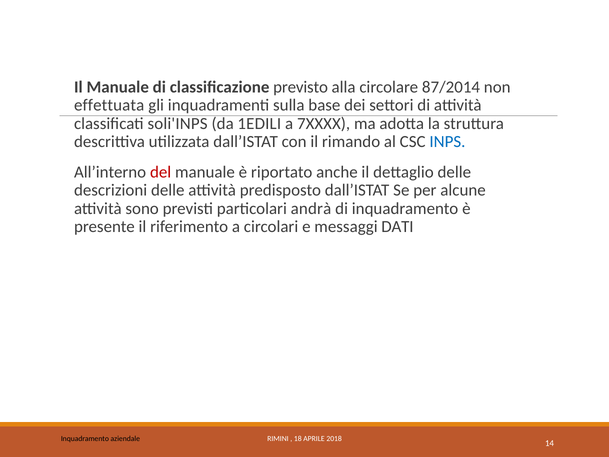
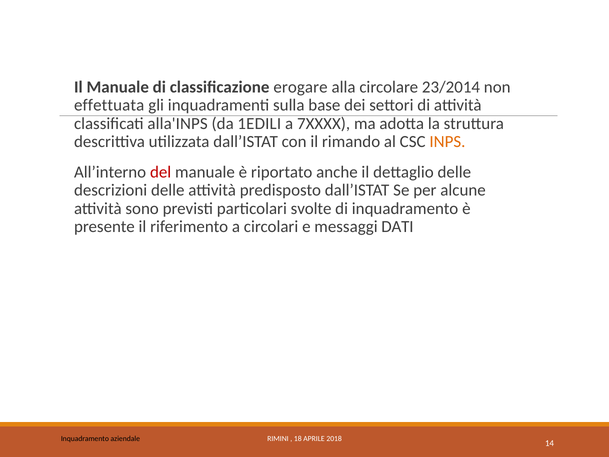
previsto: previsto -> erogare
87/2014: 87/2014 -> 23/2014
soli'INPS: soli'INPS -> alla'INPS
INPS colour: blue -> orange
andrà: andrà -> svolte
